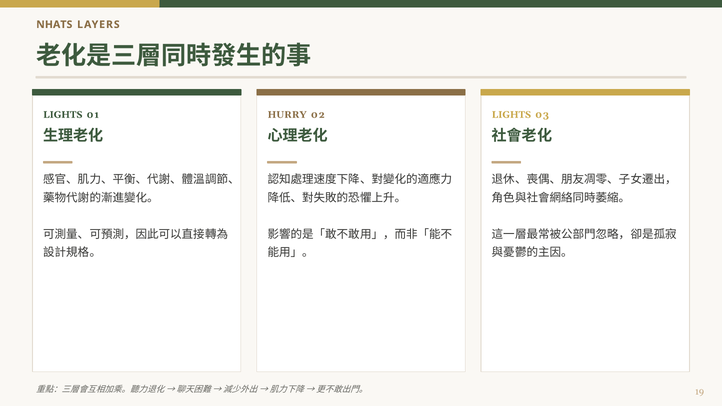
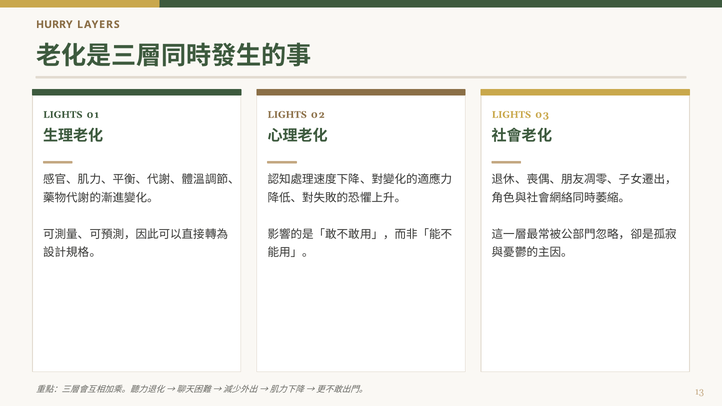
NHATS: NHATS -> HURRY
HURRY at (287, 115): HURRY -> LIGHTS
19: 19 -> 13
